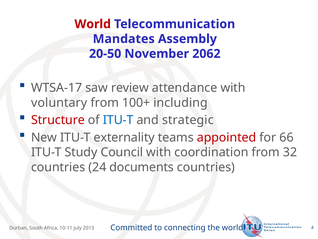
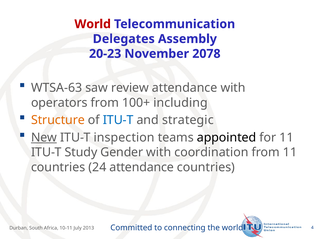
Mandates: Mandates -> Delegates
20-50: 20-50 -> 20-23
2062: 2062 -> 2078
WTSA-17: WTSA-17 -> WTSA-63
voluntary: voluntary -> operators
Structure colour: red -> orange
New underline: none -> present
externality: externality -> inspection
appointed colour: red -> black
for 66: 66 -> 11
Council: Council -> Gender
from 32: 32 -> 11
24 documents: documents -> attendance
